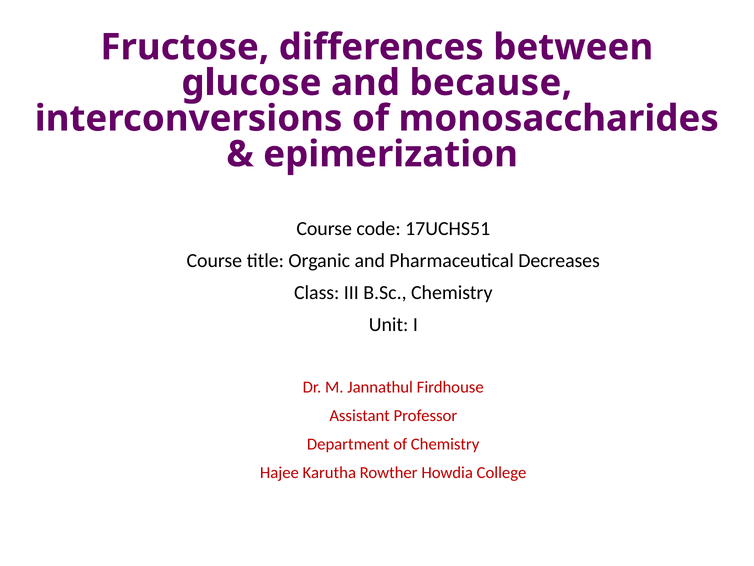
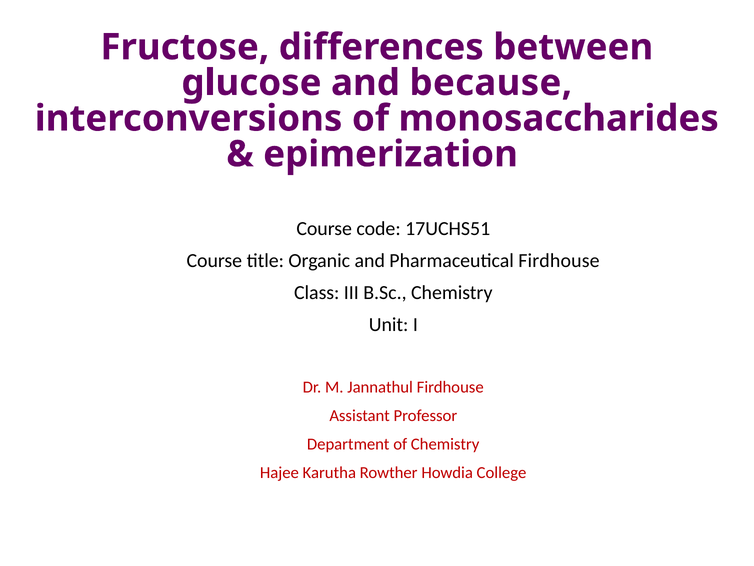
Pharmaceutical Decreases: Decreases -> Firdhouse
